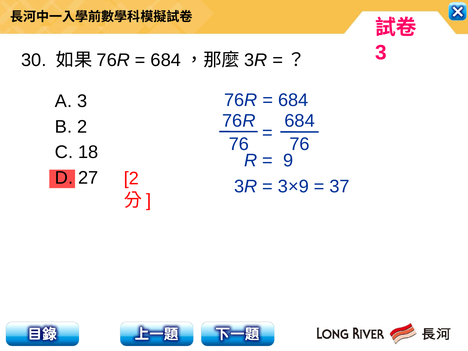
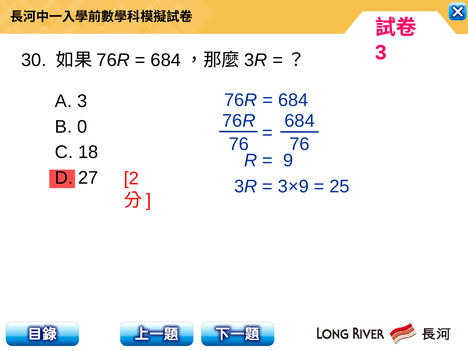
B 2: 2 -> 0
37: 37 -> 25
